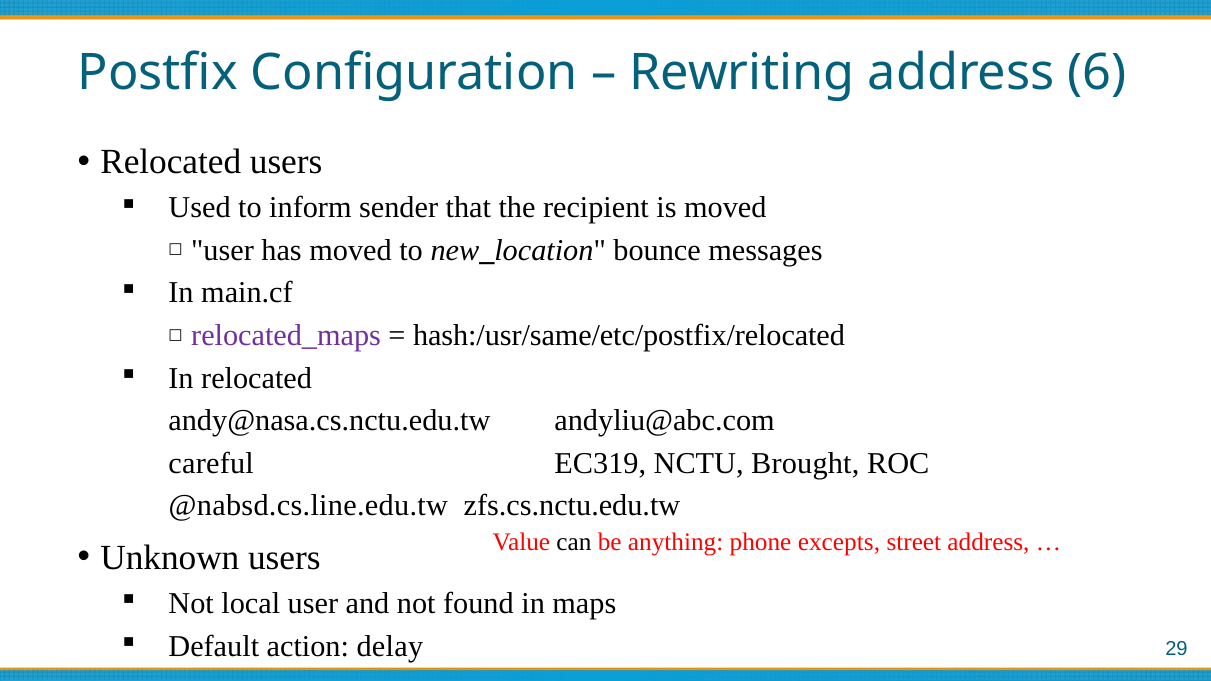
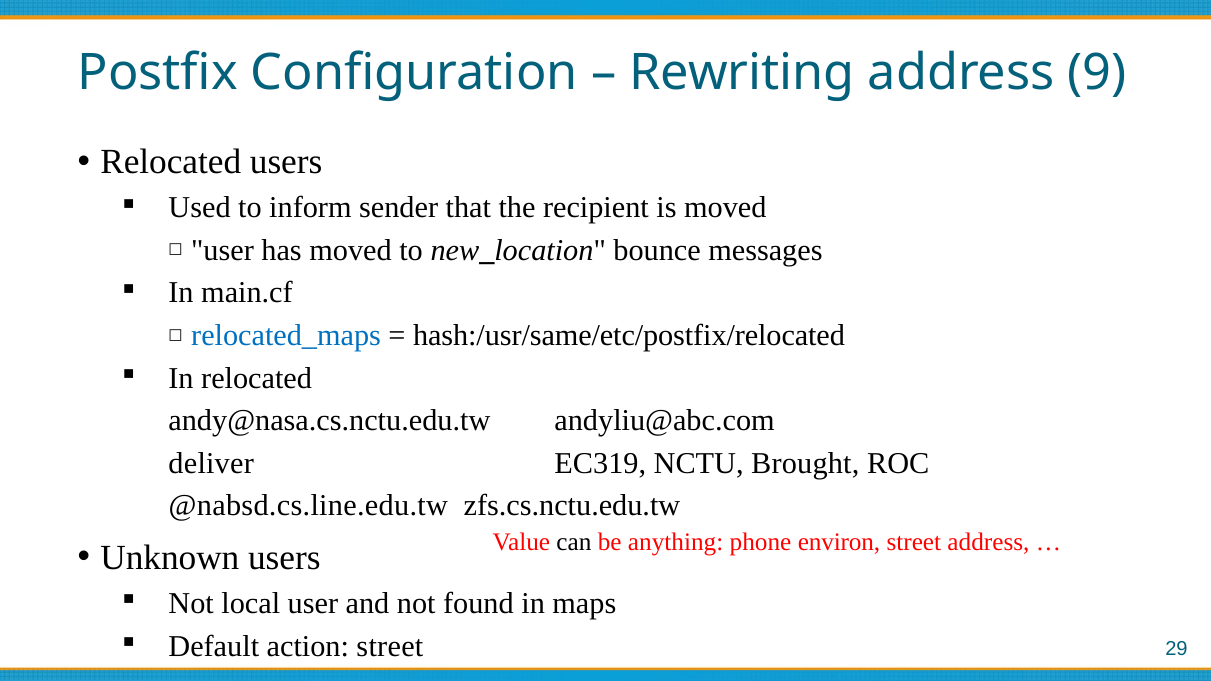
6: 6 -> 9
relocated_maps colour: purple -> blue
careful: careful -> deliver
excepts: excepts -> environ
action delay: delay -> street
